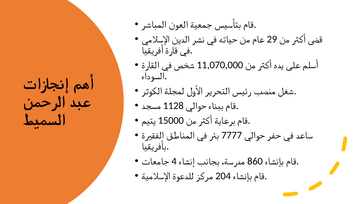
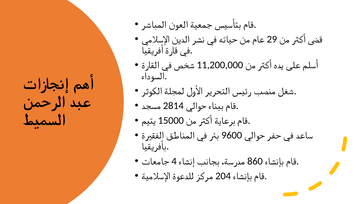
11,070,000: 11,070,000 -> 11,200,000
1128: 1128 -> 2814
7777: 7777 -> 9600
